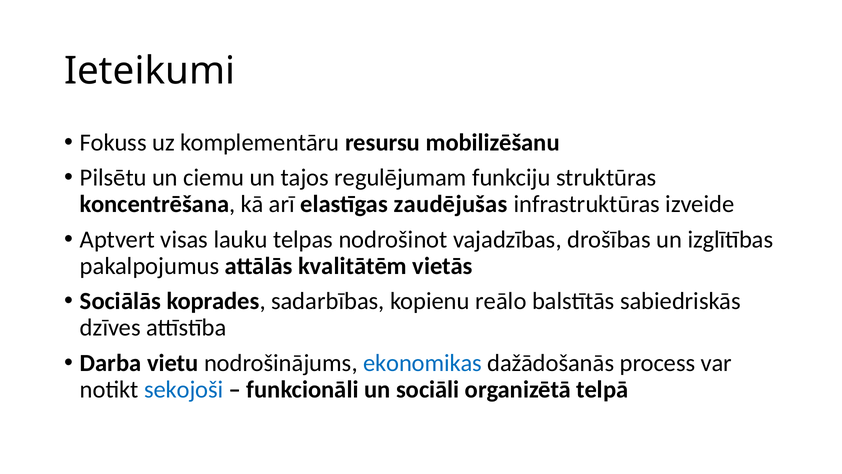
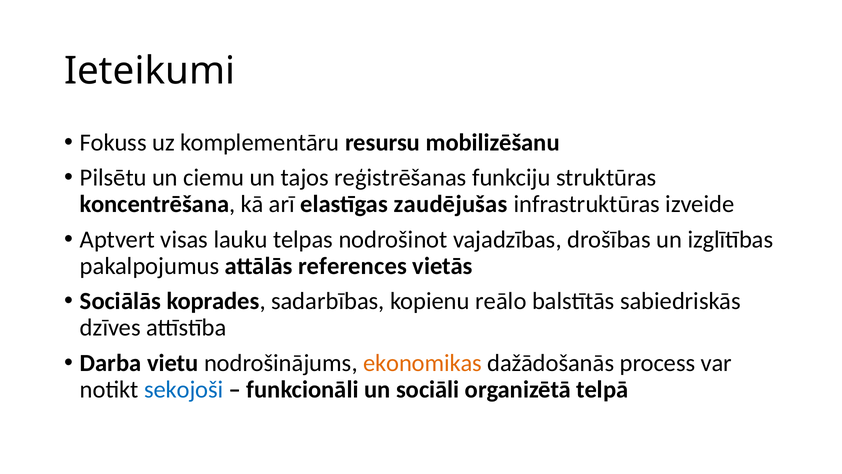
regulējumam: regulējumam -> reģistrēšanas
kvalitātēm: kvalitātēm -> references
ekonomikas colour: blue -> orange
